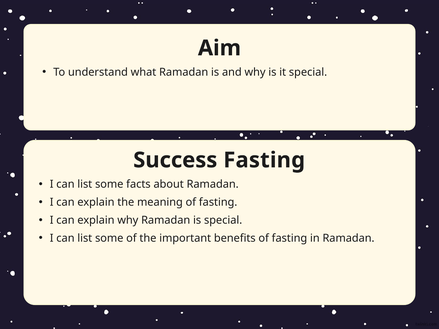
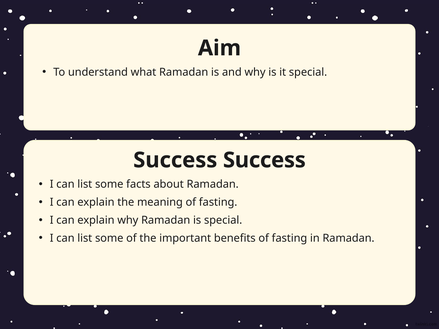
Success Fasting: Fasting -> Success
